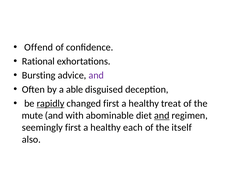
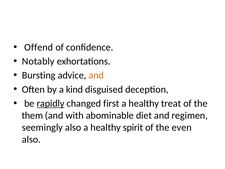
Rational: Rational -> Notably
and at (96, 75) colour: purple -> orange
able: able -> kind
mute: mute -> them
and at (162, 115) underline: present -> none
seemingly first: first -> also
each: each -> spirit
itself: itself -> even
